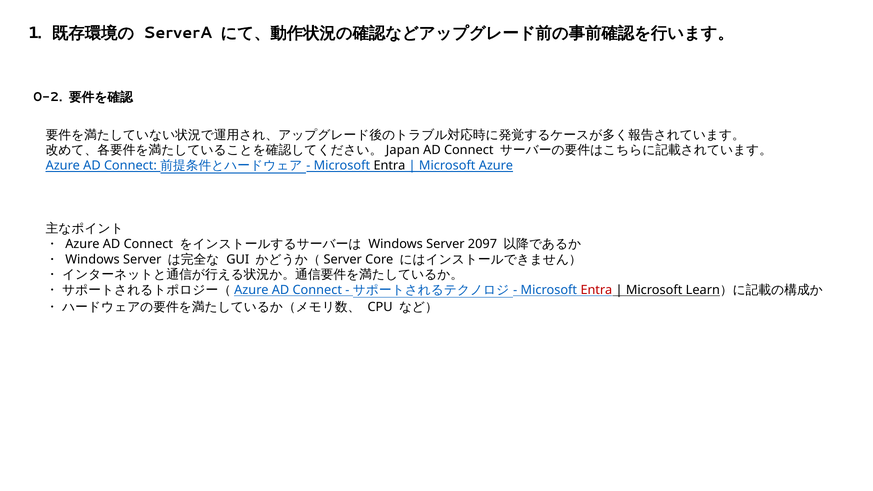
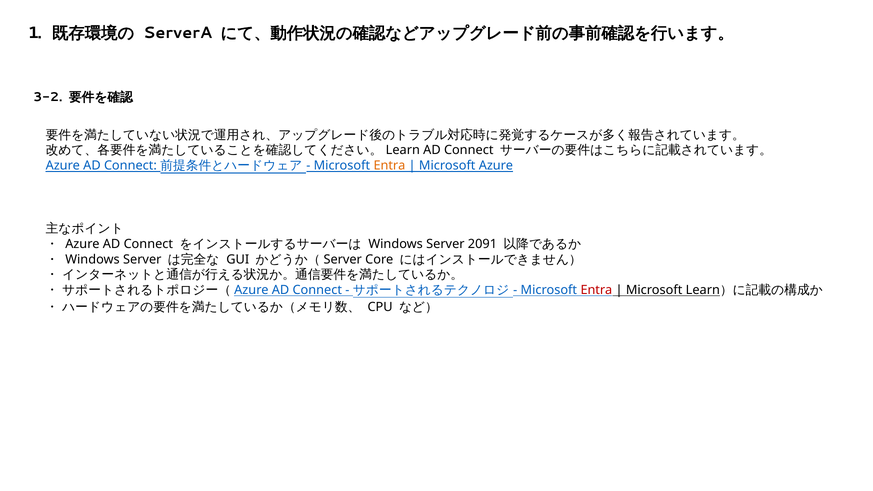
0-2: 0-2 -> 3-2
Japan: Japan -> Learn
Entra at (389, 166) colour: black -> orange
2097: 2097 -> 2091
